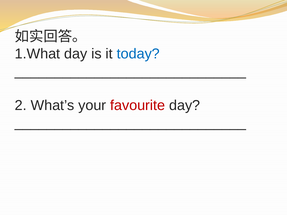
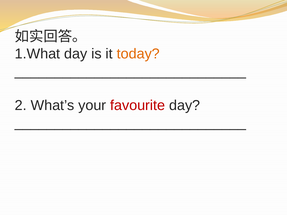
today colour: blue -> orange
